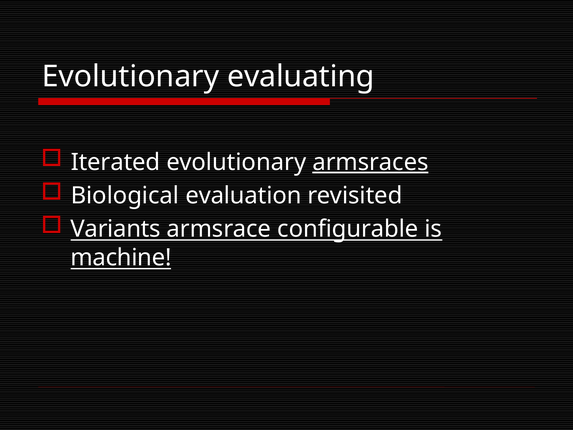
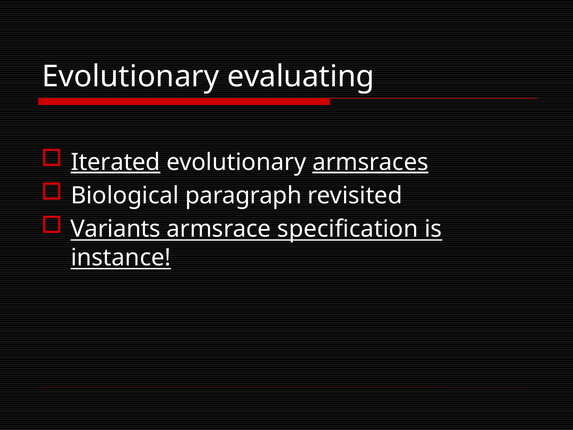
Iterated underline: none -> present
evaluation: evaluation -> paragraph
configurable: configurable -> specification
machine: machine -> instance
